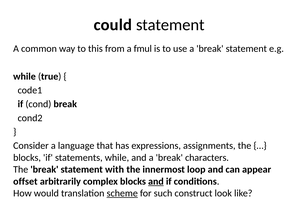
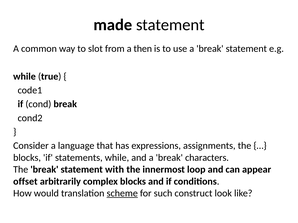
could: could -> made
this: this -> slot
fmul: fmul -> then
and at (156, 182) underline: present -> none
